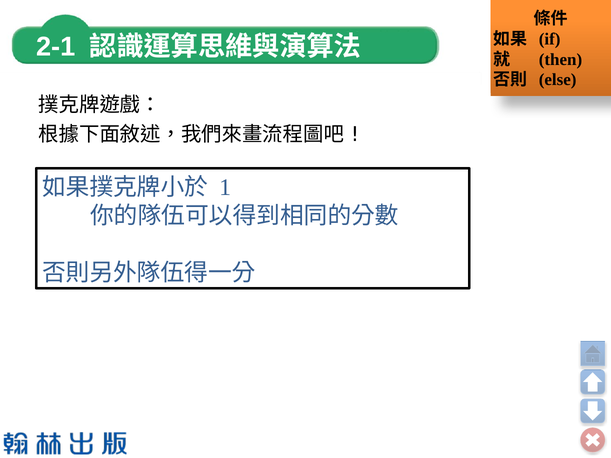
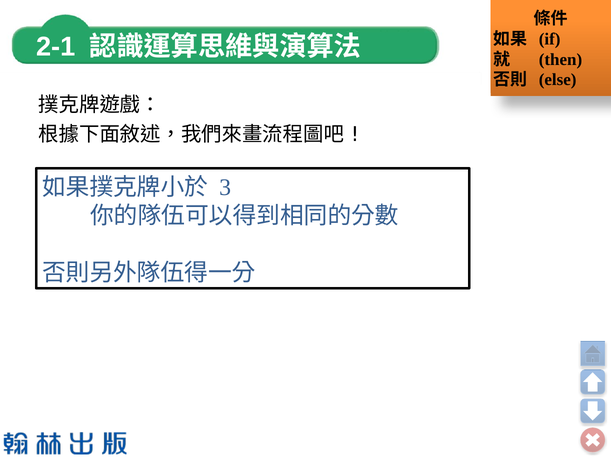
1: 1 -> 3
